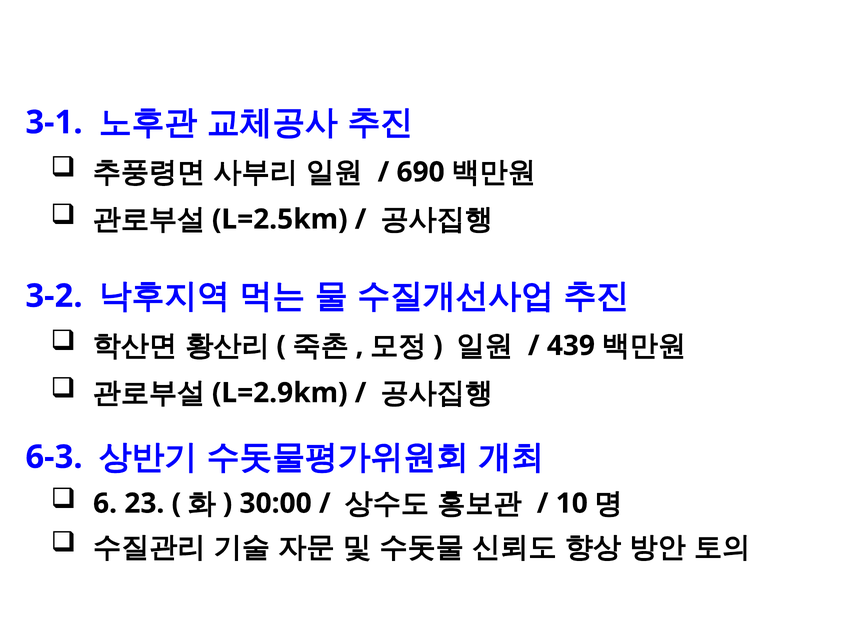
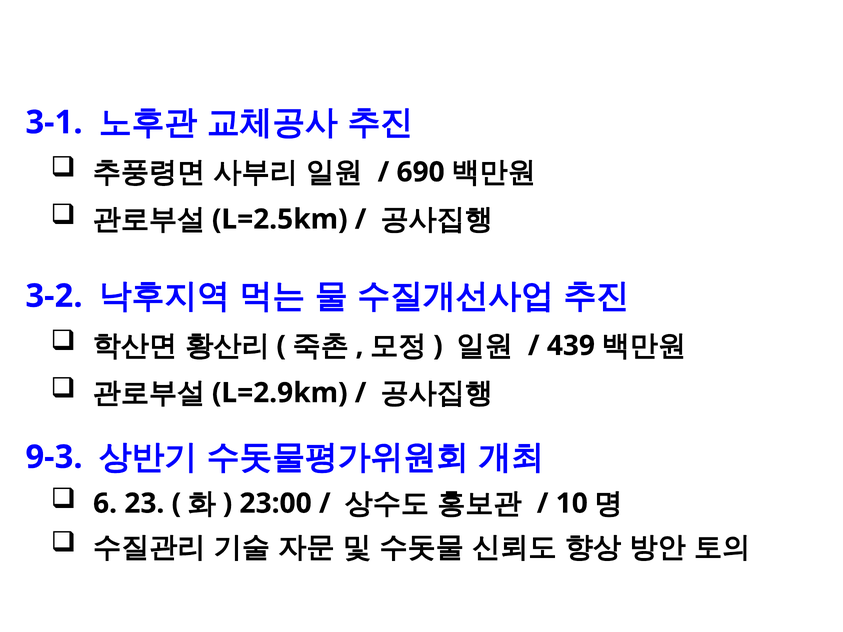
6-3: 6-3 -> 9-3
30:00: 30:00 -> 23:00
